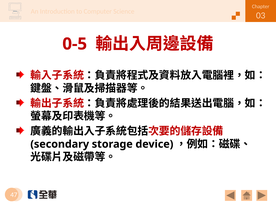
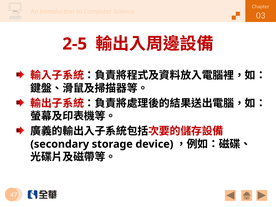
0-5: 0-5 -> 2-5
